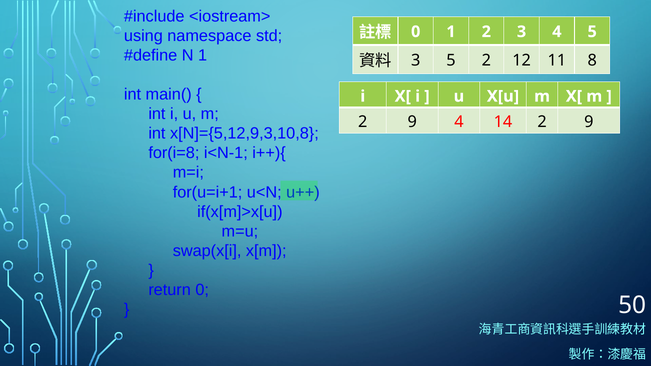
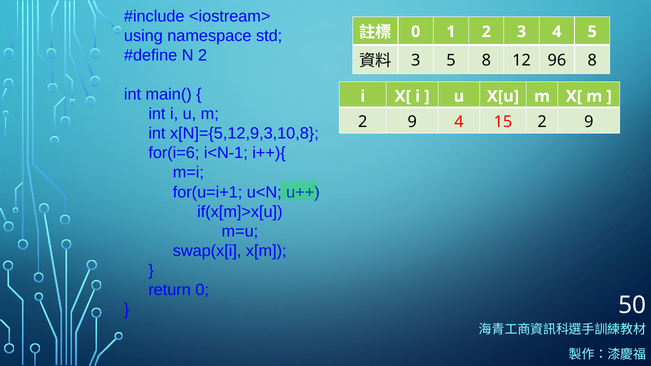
N 1: 1 -> 2
5 2: 2 -> 8
11: 11 -> 96
14: 14 -> 15
for(i=8: for(i=8 -> for(i=6
